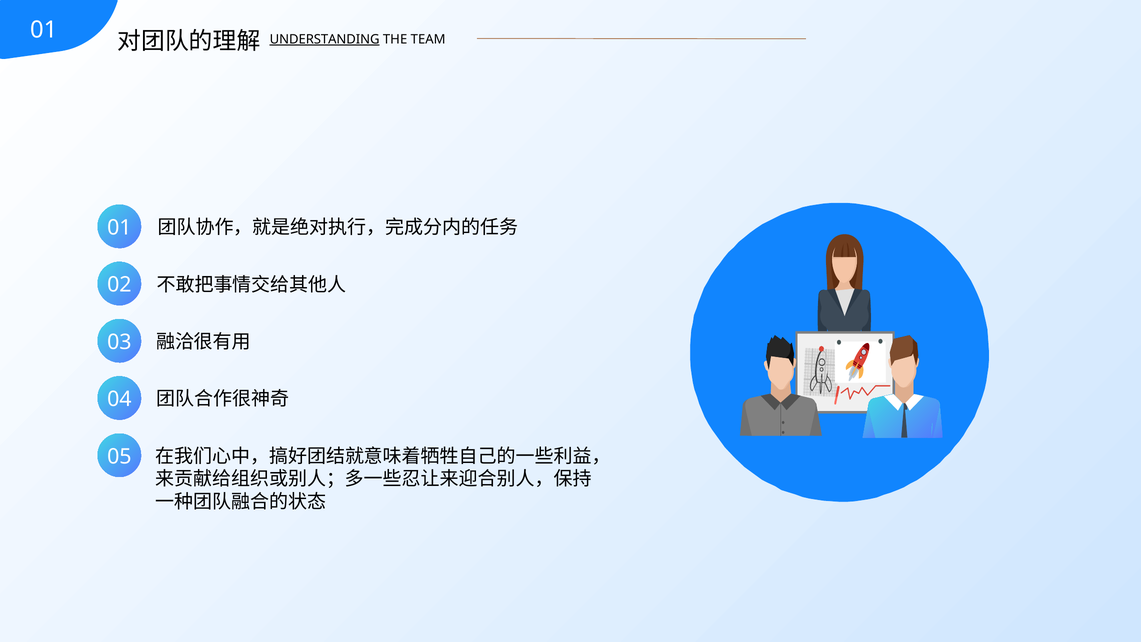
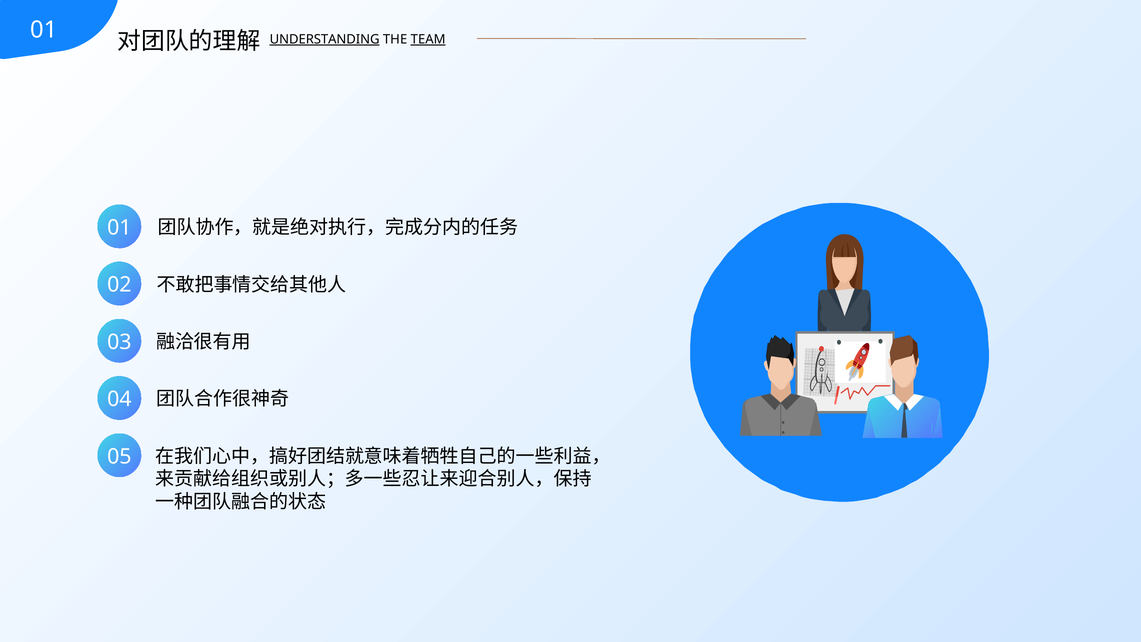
TEAM underline: none -> present
